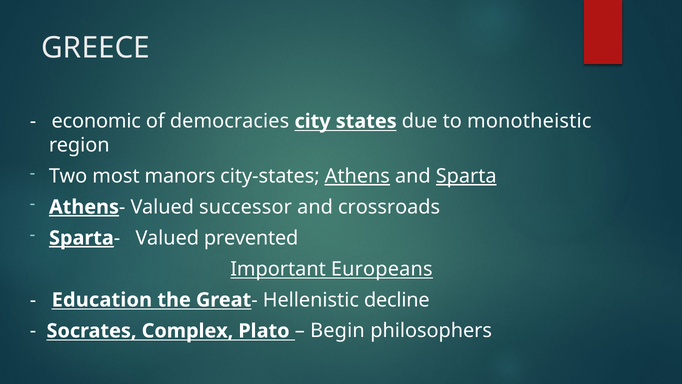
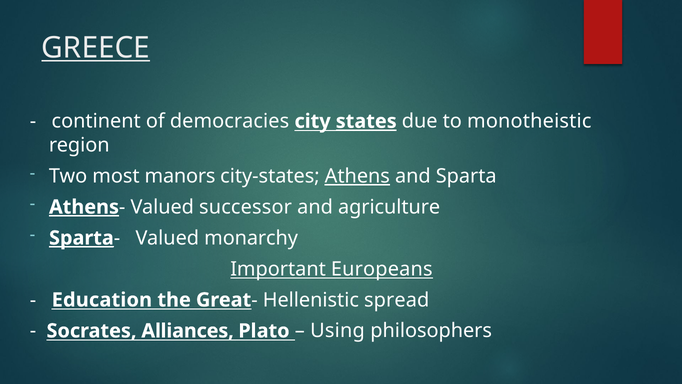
GREECE underline: none -> present
economic: economic -> continent
states underline: none -> present
Sparta at (466, 176) underline: present -> none
crossroads: crossroads -> agriculture
prevented: prevented -> monarchy
decline: decline -> spread
Complex: Complex -> Alliances
Begin: Begin -> Using
